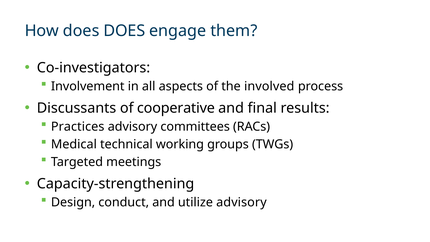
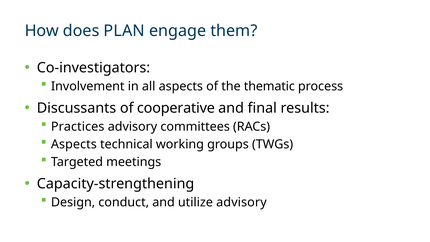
does DOES: DOES -> PLAN
involved: involved -> thematic
Medical at (74, 144): Medical -> Aspects
